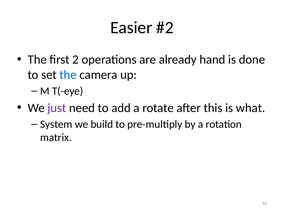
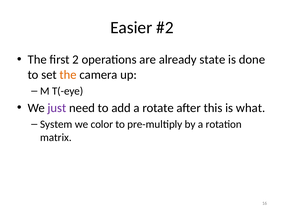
hand: hand -> state
the at (68, 75) colour: blue -> orange
build: build -> color
